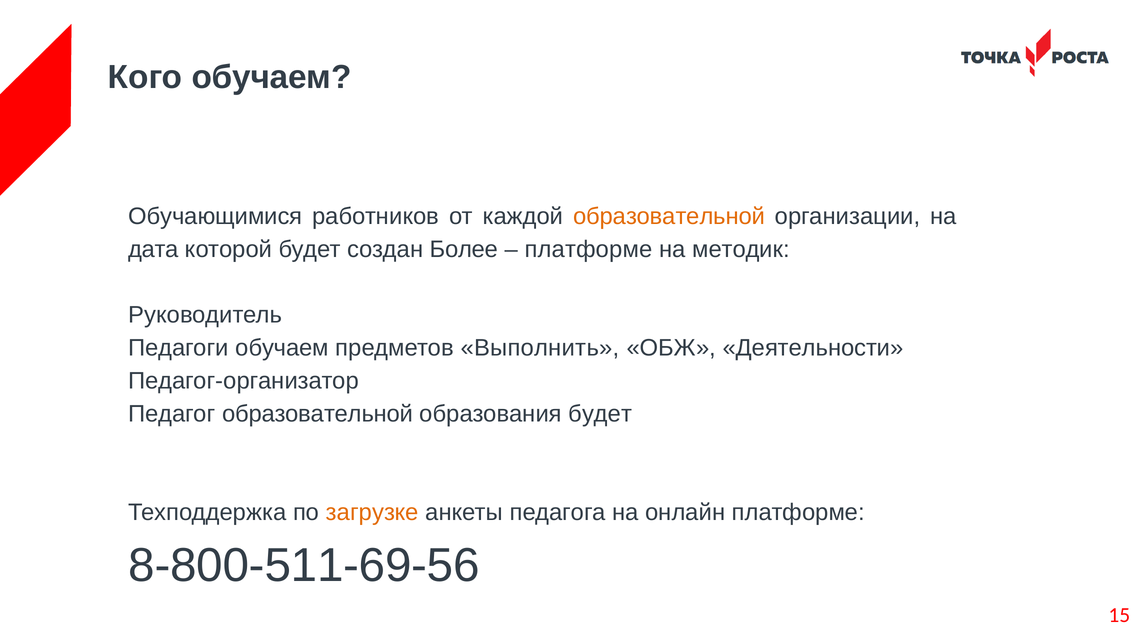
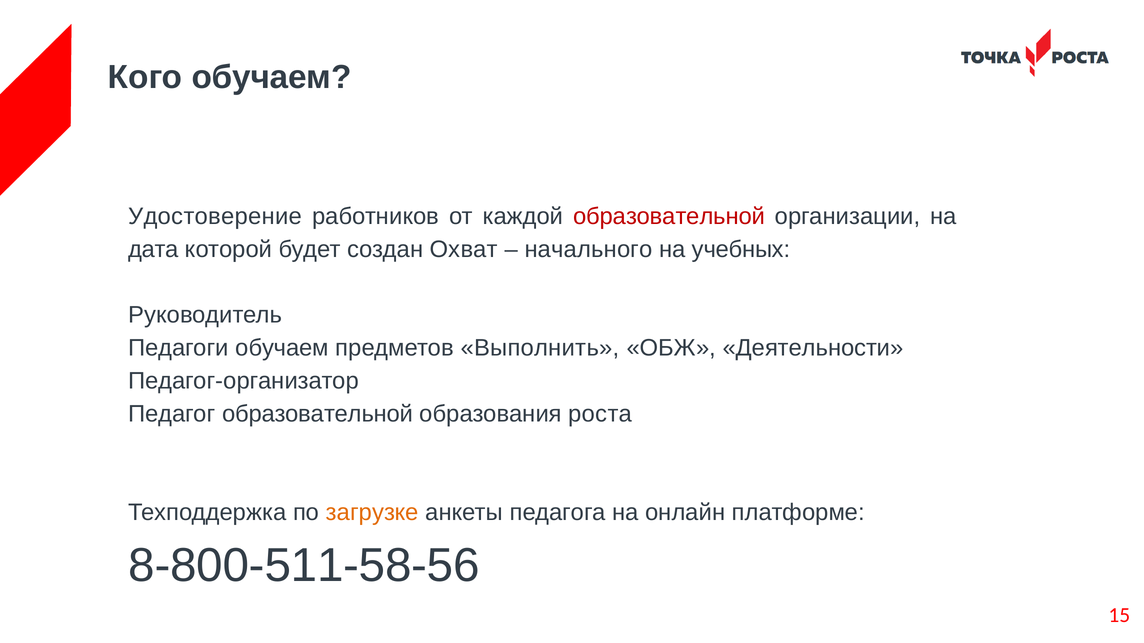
Обучающимися: Обучающимися -> Удостоверение
образовательной at (669, 217) colour: orange -> red
Более: Более -> Охват
платформе at (589, 249): платформе -> начального
методик: методик -> учебных
образования будет: будет -> роста
8-800-511-69-56: 8-800-511-69-56 -> 8-800-511-58-56
